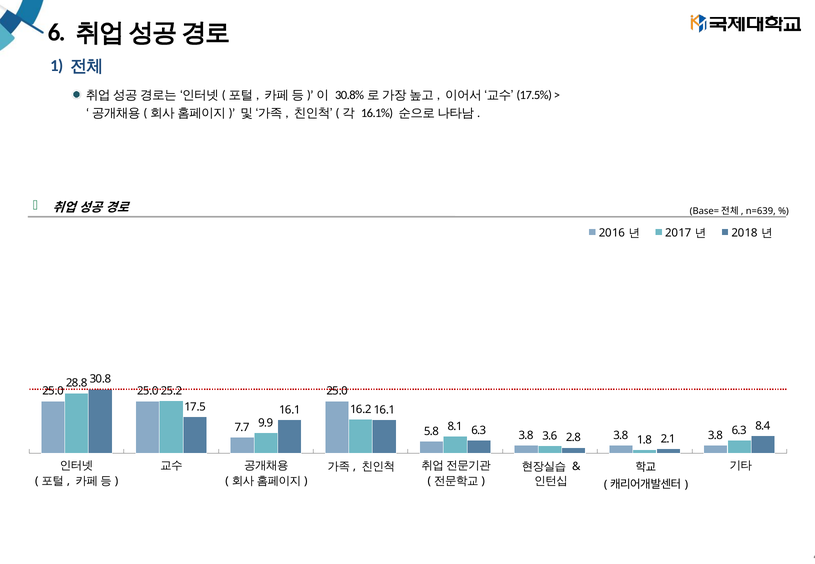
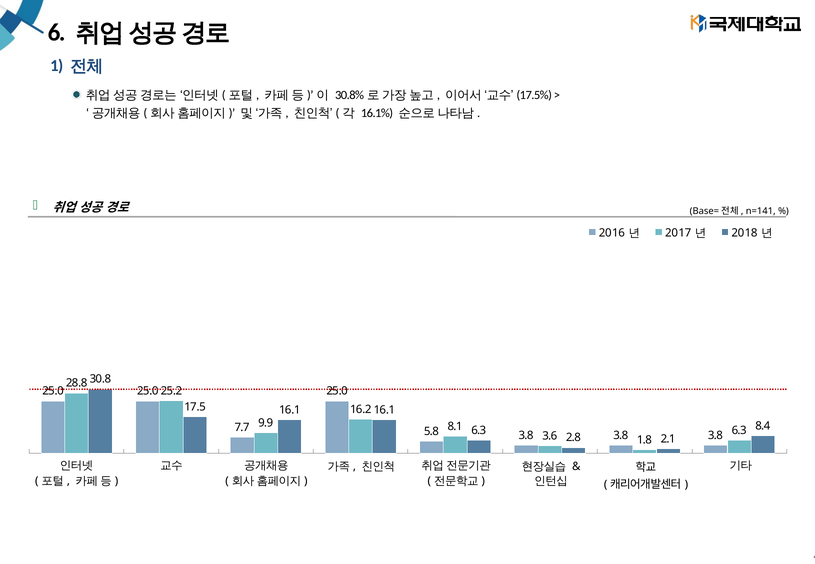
n=639: n=639 -> n=141
